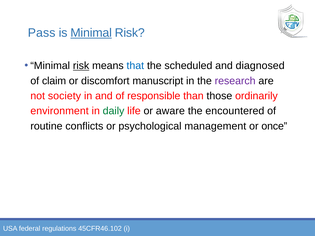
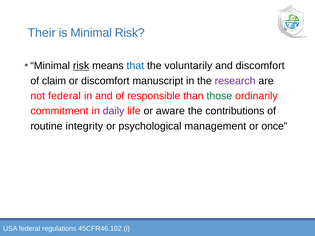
Pass: Pass -> Their
Minimal underline: present -> none
scheduled: scheduled -> voluntarily
and diagnosed: diagnosed -> discomfort
not society: society -> federal
those colour: black -> green
environment: environment -> commitment
daily colour: green -> purple
encountered: encountered -> contributions
conflicts: conflicts -> integrity
